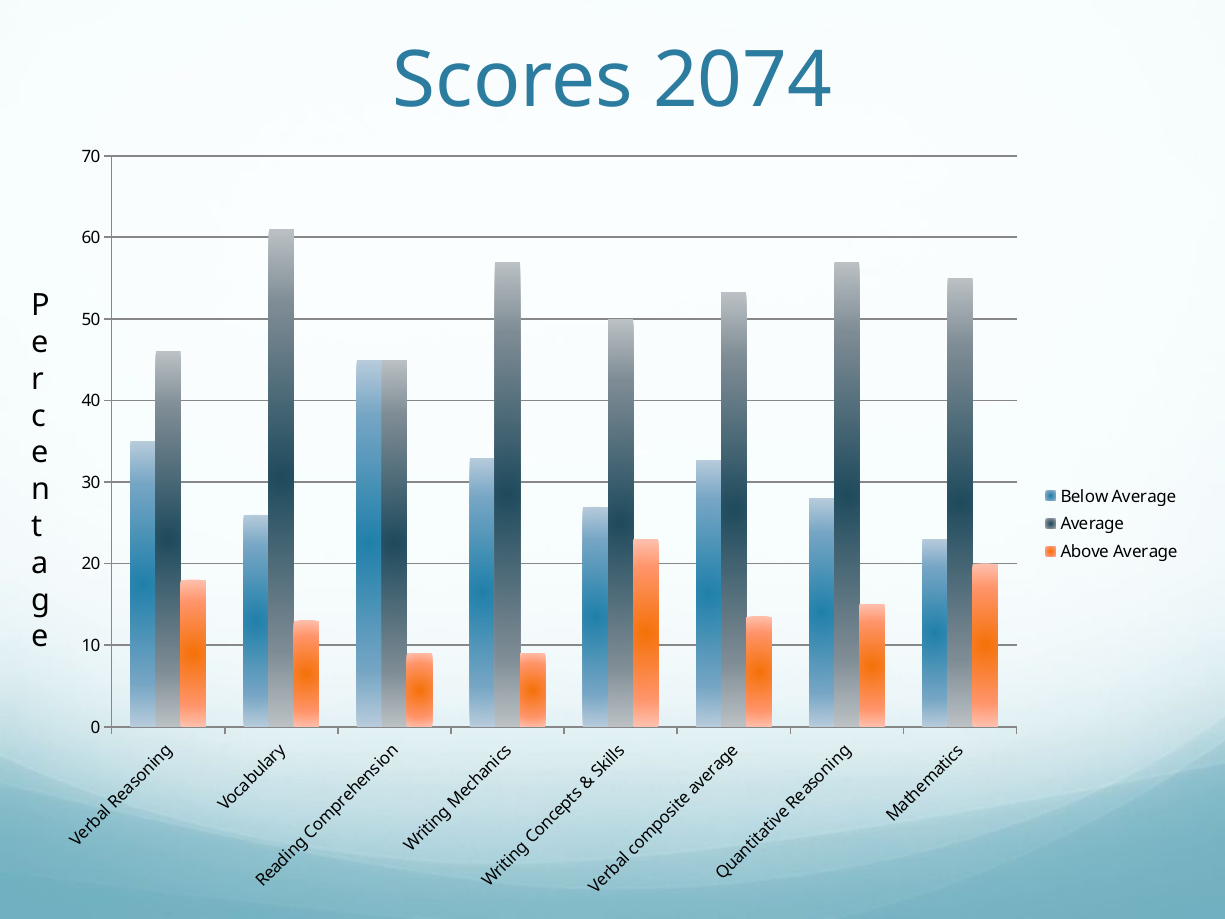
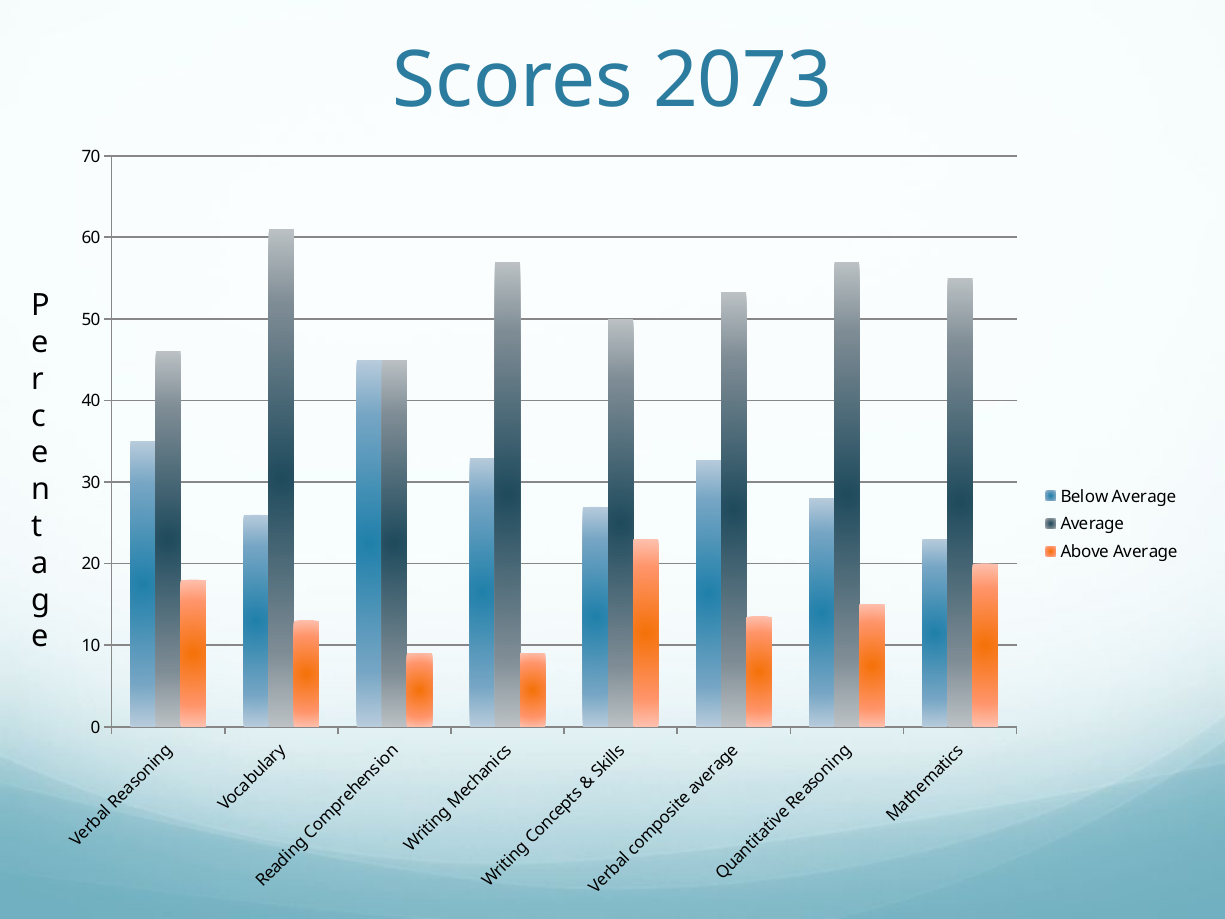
2074: 2074 -> 2073
